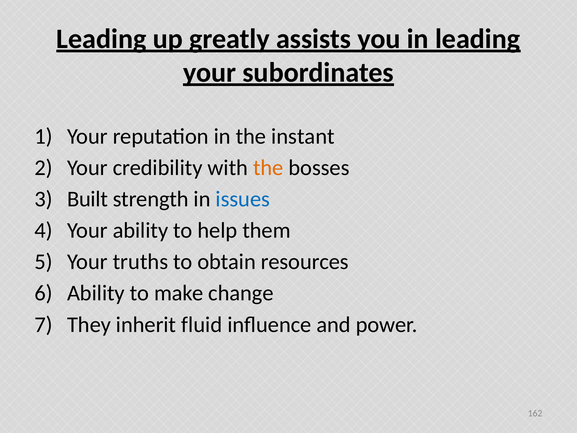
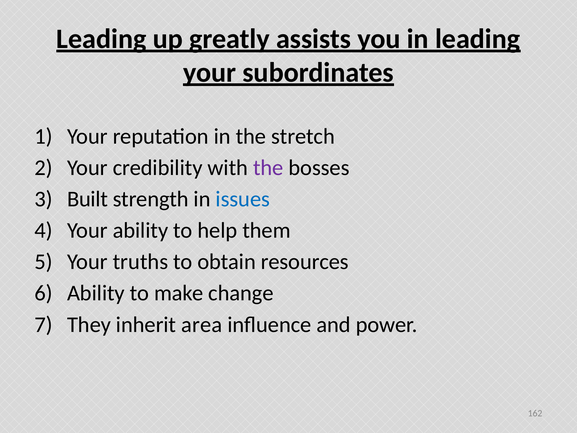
instant: instant -> stretch
the at (268, 168) colour: orange -> purple
fluid: fluid -> area
